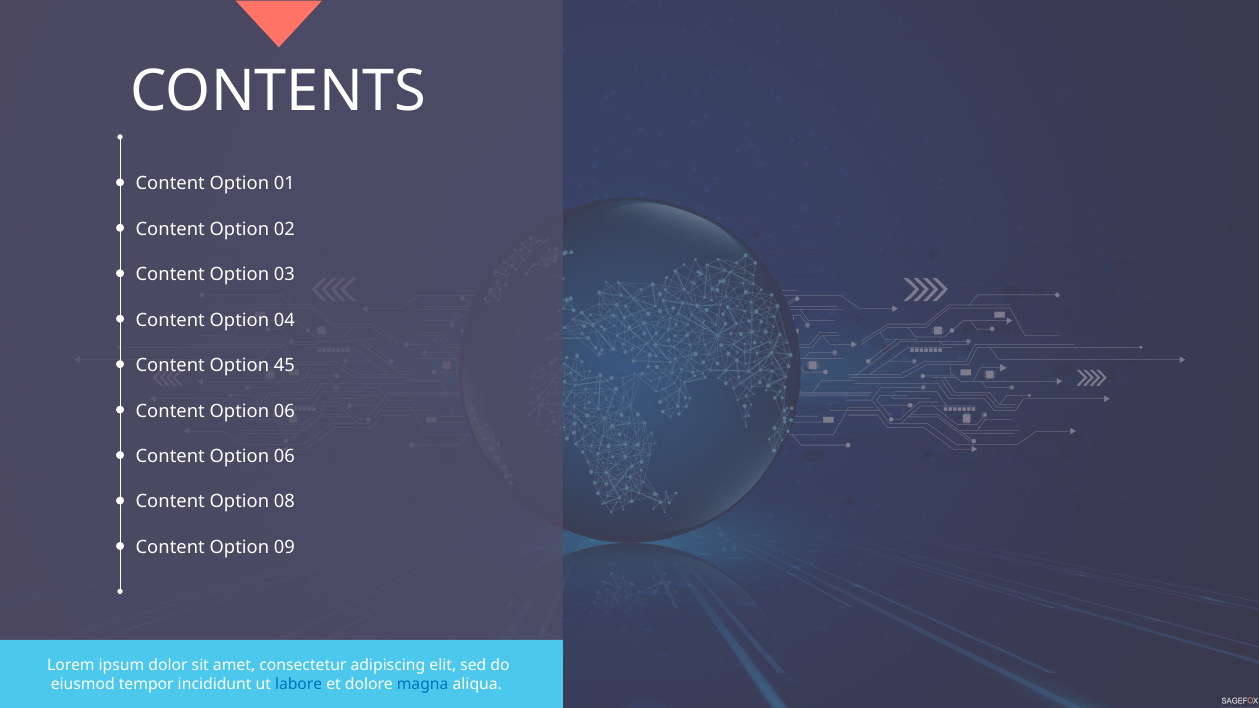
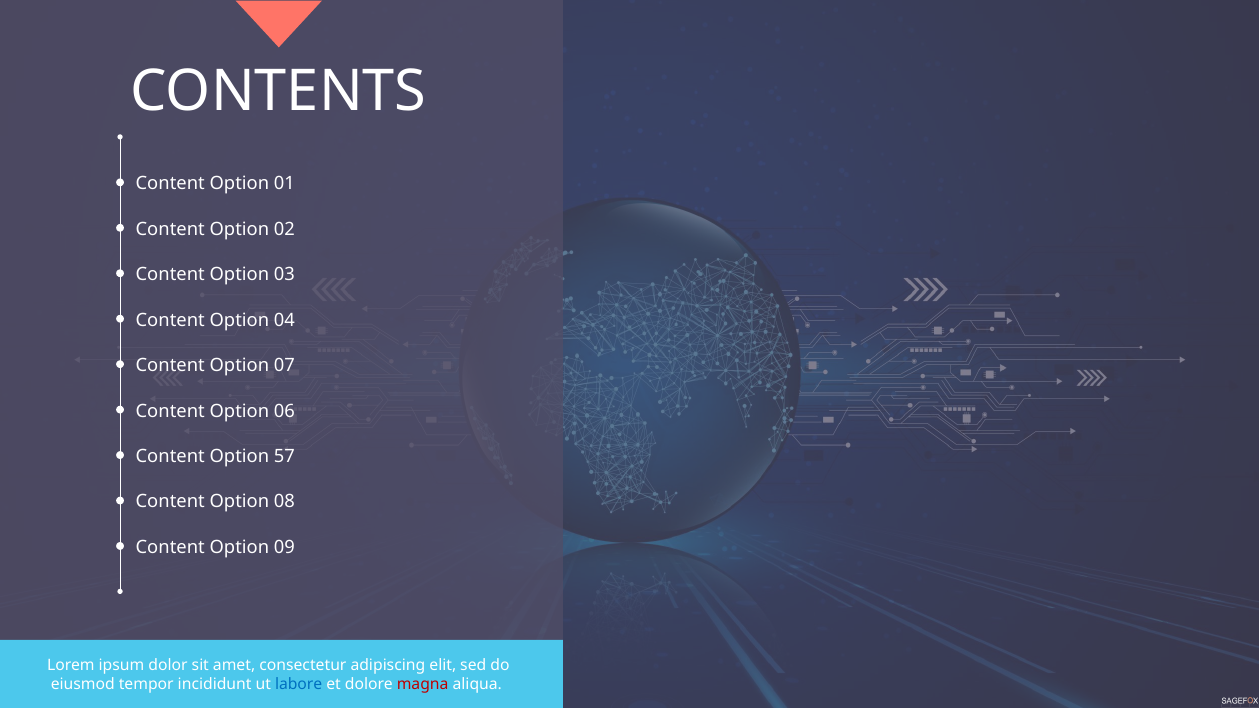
45: 45 -> 07
06 at (284, 456): 06 -> 57
magna colour: blue -> red
